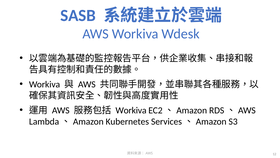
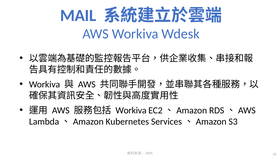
SASB: SASB -> MAIL
